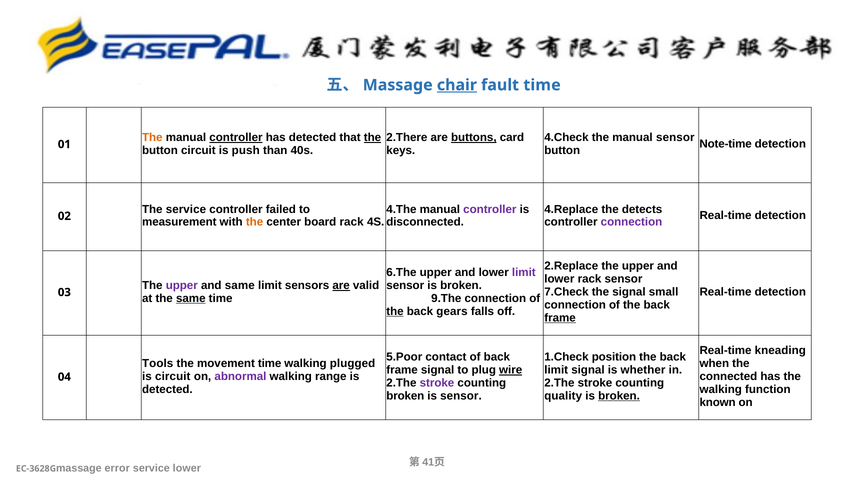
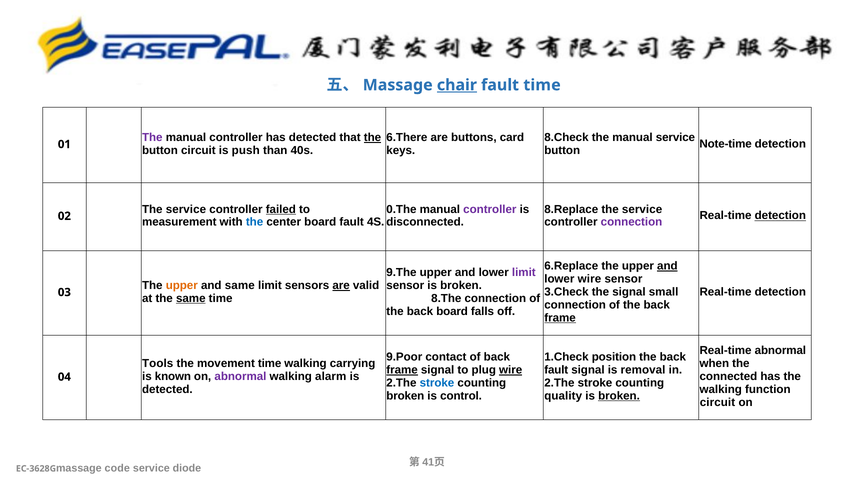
The at (152, 138) colour: orange -> purple
controller at (236, 138) underline: present -> none
2.There: 2.There -> 6.There
buttons underline: present -> none
4.Check: 4.Check -> 8.Check
manual sensor: sensor -> service
failed underline: none -> present
4.The: 4.The -> 0.The
4.Replace: 4.Replace -> 8.Replace
detects at (642, 209): detects -> service
detection at (780, 216) underline: none -> present
the at (255, 222) colour: orange -> blue
board rack: rack -> fault
2.Replace: 2.Replace -> 6.Replace
and at (667, 266) underline: none -> present
6.The: 6.The -> 9.The
lower rack: rack -> wire
upper at (182, 286) colour: purple -> orange
7.Check: 7.Check -> 3.Check
9.The: 9.The -> 8.The
the at (395, 311) underline: present -> none
back gears: gears -> board
Real-time kneading: kneading -> abnormal
5.Poor: 5.Poor -> 9.Poor
plugged: plugged -> carrying
frame at (402, 370) underline: none -> present
limit at (556, 370): limit -> fault
whether: whether -> removal
is circuit: circuit -> known
range: range -> alarm
stroke at (437, 383) colour: purple -> blue
is sensor: sensor -> control
known at (718, 403): known -> circuit
error: error -> code
service lower: lower -> diode
